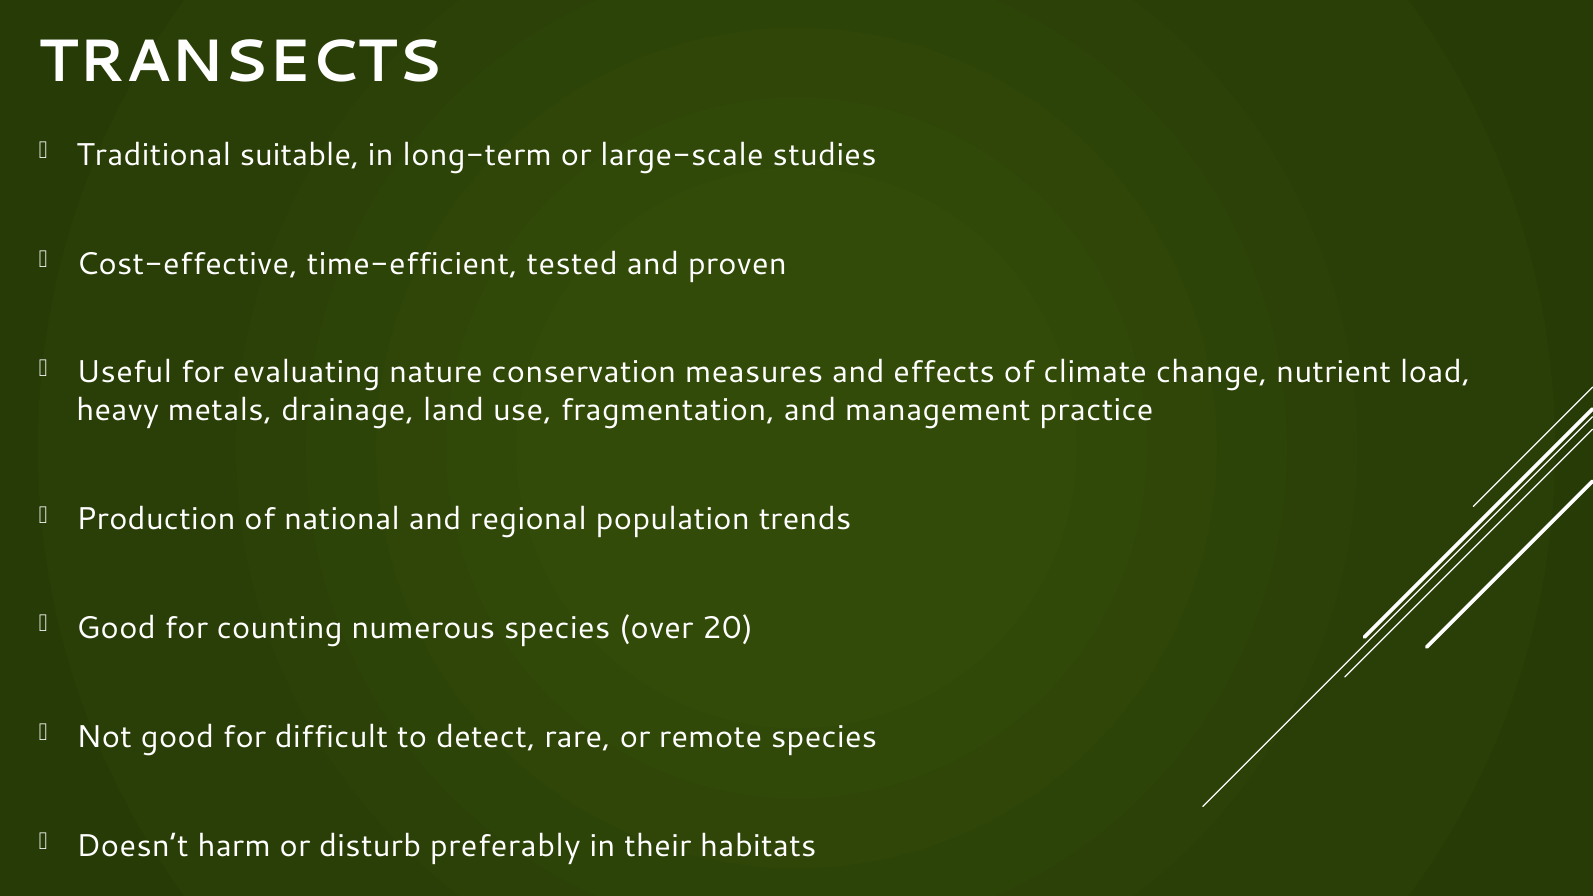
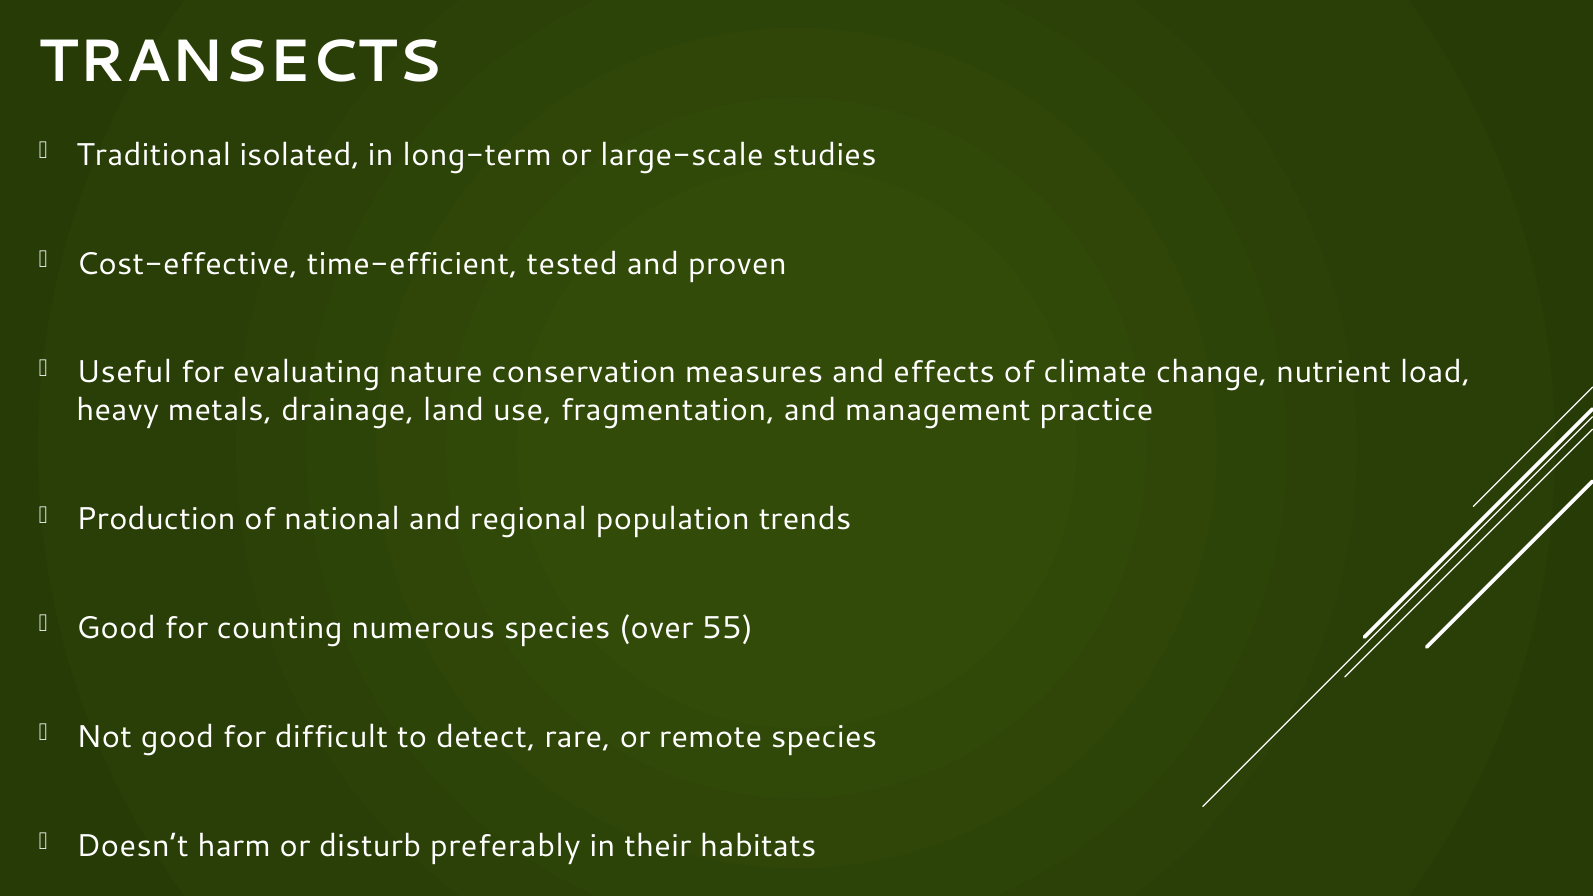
suitable: suitable -> isolated
20: 20 -> 55
